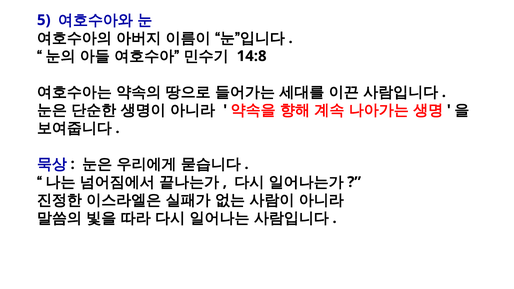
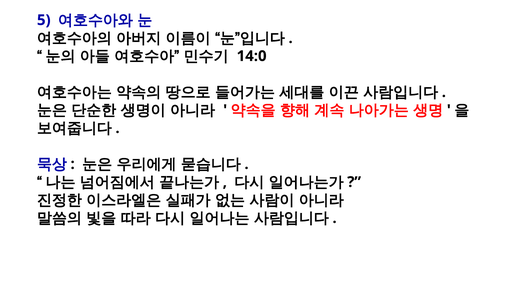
14:8: 14:8 -> 14:0
